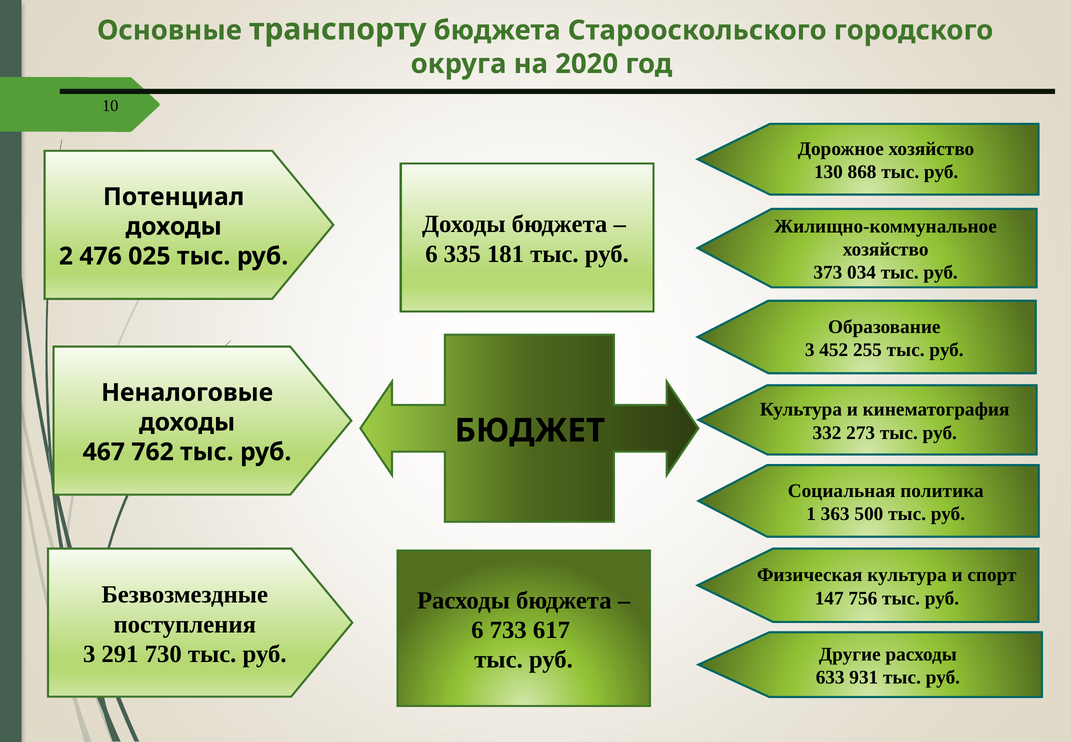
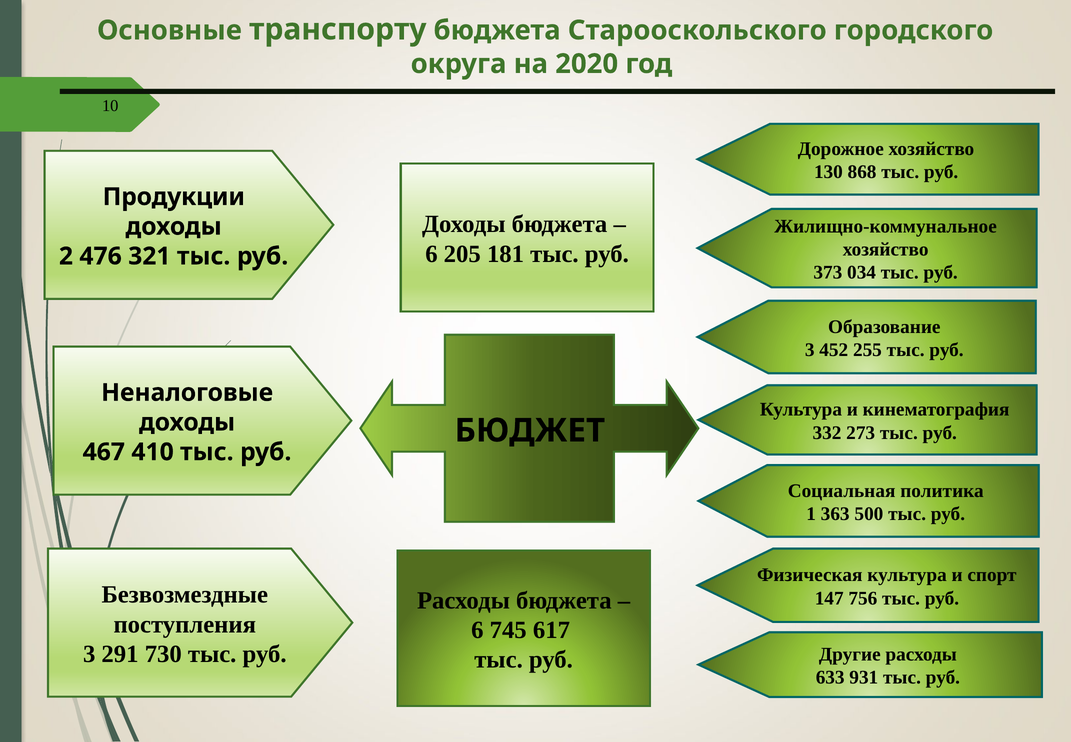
Потенциал: Потенциал -> Продукции
335: 335 -> 205
025: 025 -> 321
762: 762 -> 410
733: 733 -> 745
